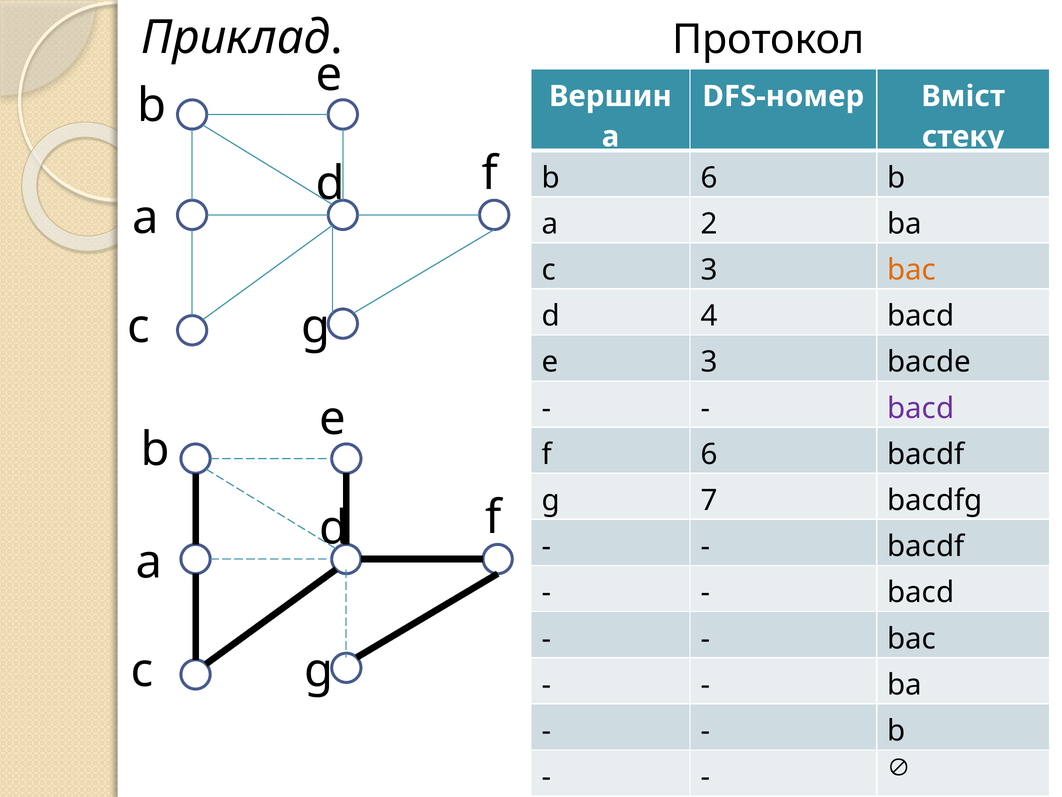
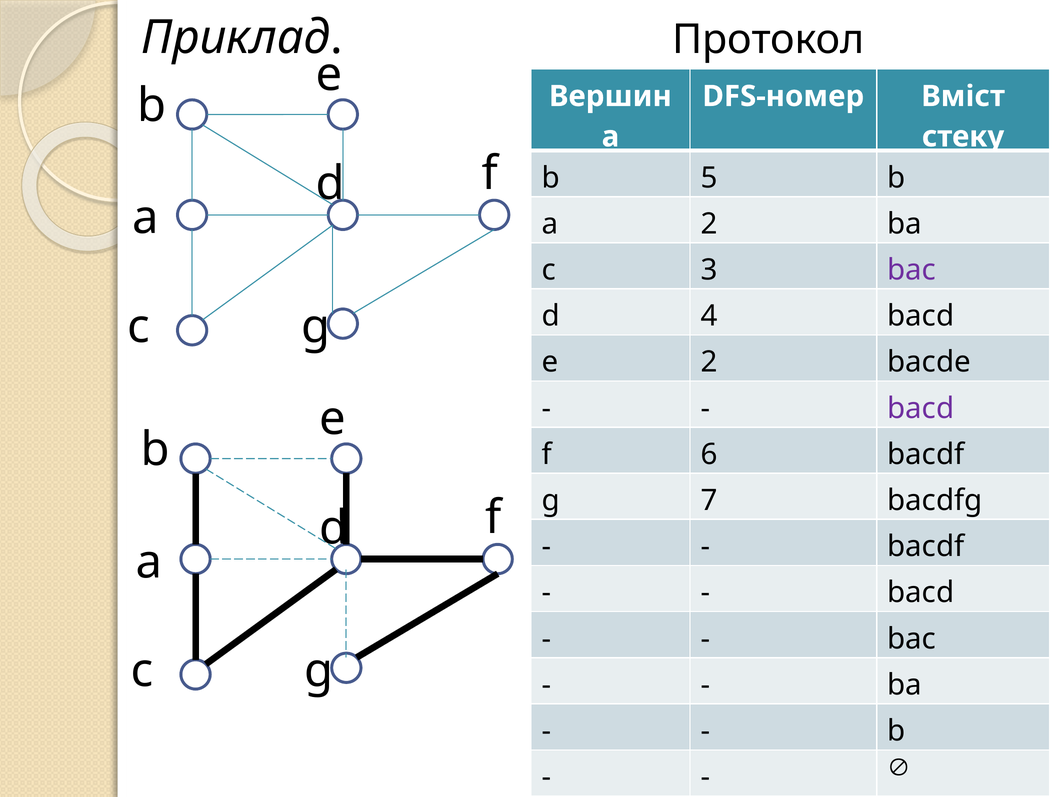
b 6: 6 -> 5
bac at (912, 270) colour: orange -> purple
e 3: 3 -> 2
